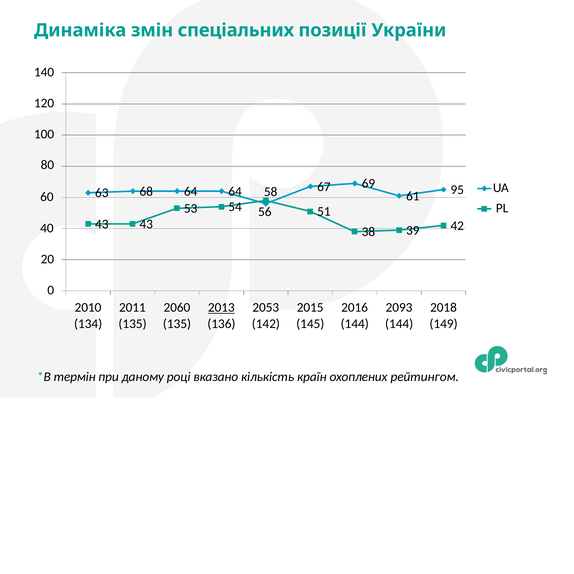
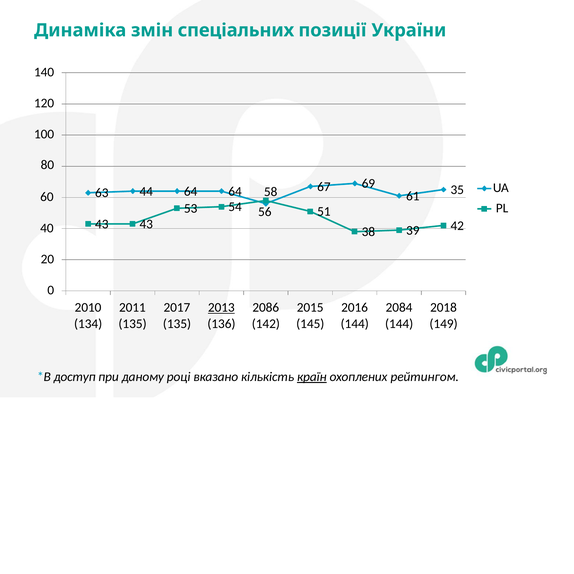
68: 68 -> 44
95: 95 -> 35
2060: 2060 -> 2017
2053: 2053 -> 2086
2093: 2093 -> 2084
термін: термін -> доступ
країн underline: none -> present
